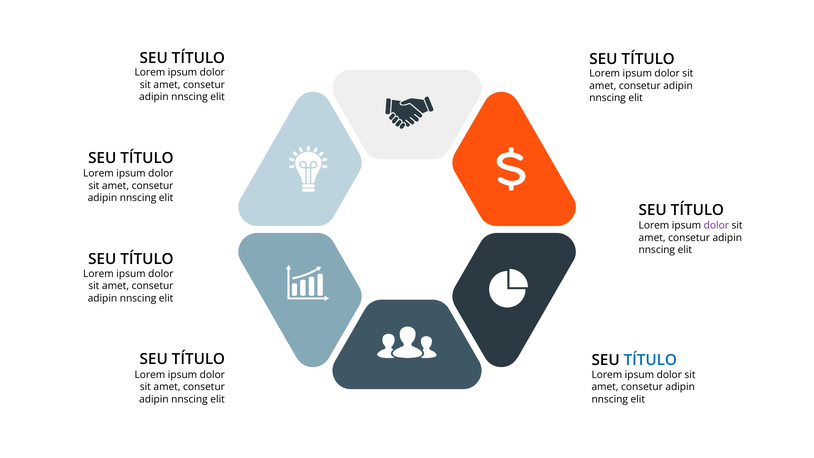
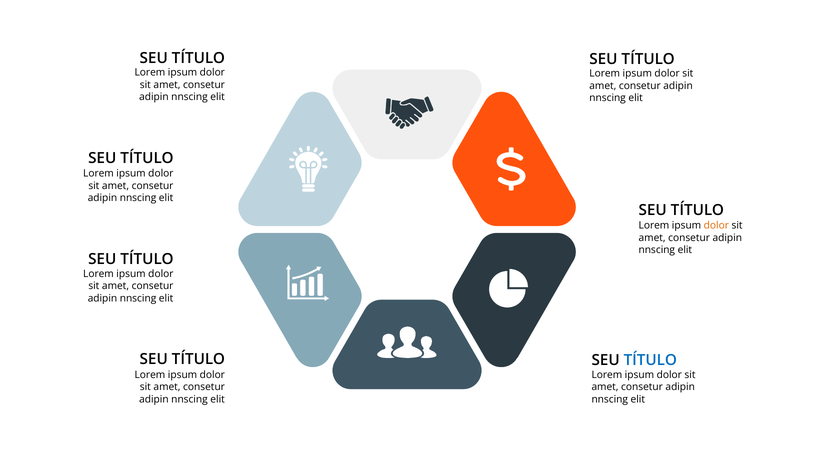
dolor at (716, 226) colour: purple -> orange
